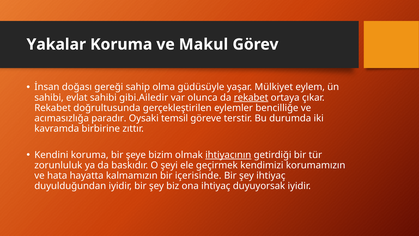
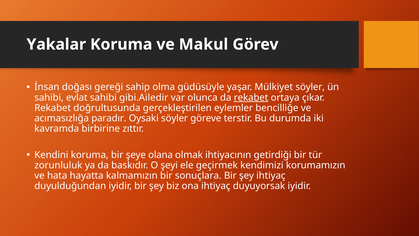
Mülkiyet eylem: eylem -> söyler
Oysaki temsil: temsil -> söyler
bizim: bizim -> olana
ihtiyacının underline: present -> none
içerisinde: içerisinde -> sonuçlara
